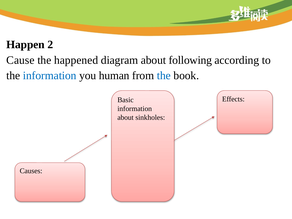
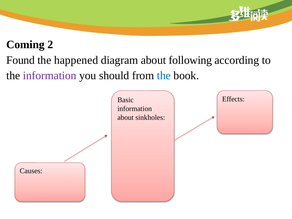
Happen: Happen -> Coming
Cause: Cause -> Found
information at (50, 76) colour: blue -> purple
human: human -> should
